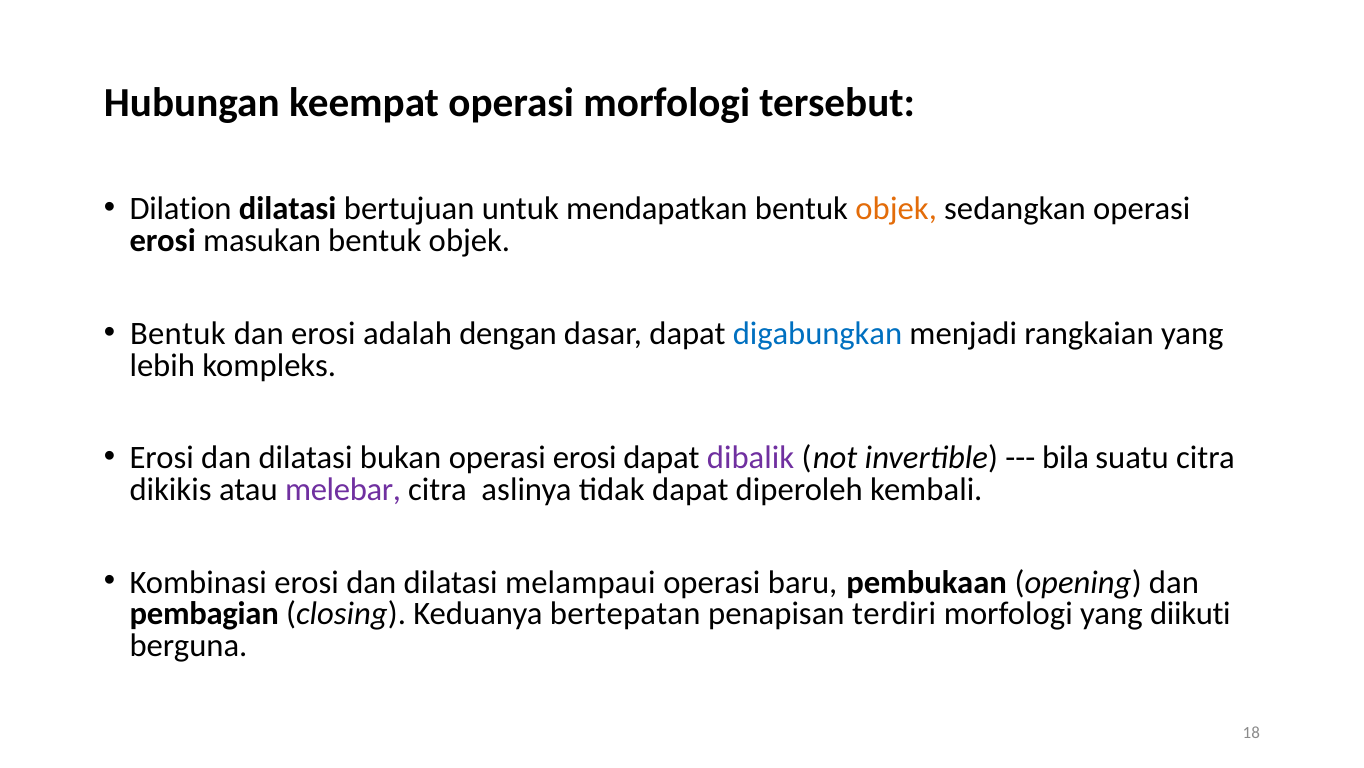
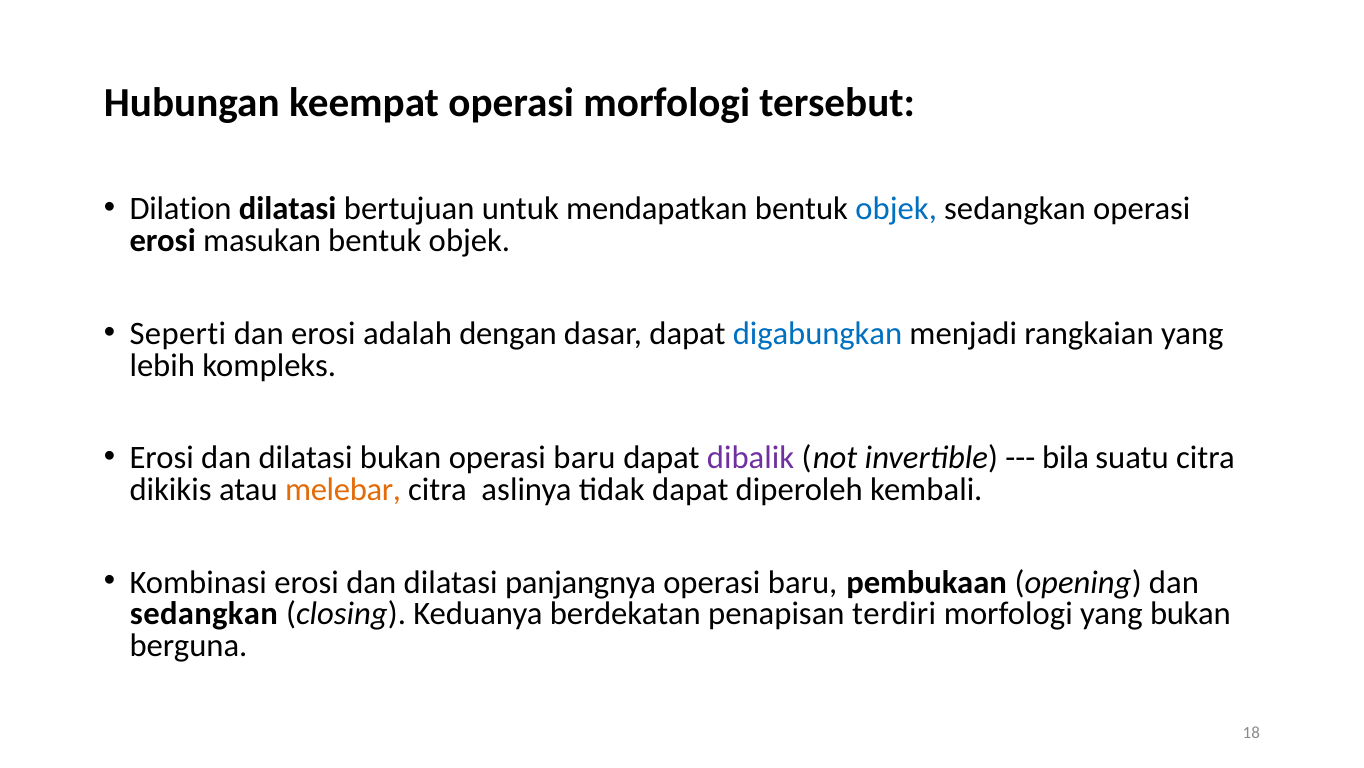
objek at (896, 209) colour: orange -> blue
Bentuk at (178, 333): Bentuk -> Seperti
bukan operasi erosi: erosi -> baru
melebar colour: purple -> orange
melampaui: melampaui -> panjangnya
pembagian at (204, 613): pembagian -> sedangkan
bertepatan: bertepatan -> berdekatan
yang diikuti: diikuti -> bukan
